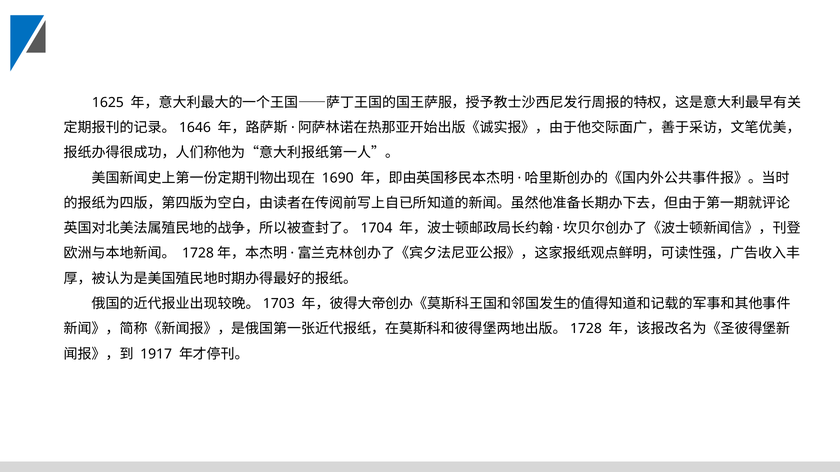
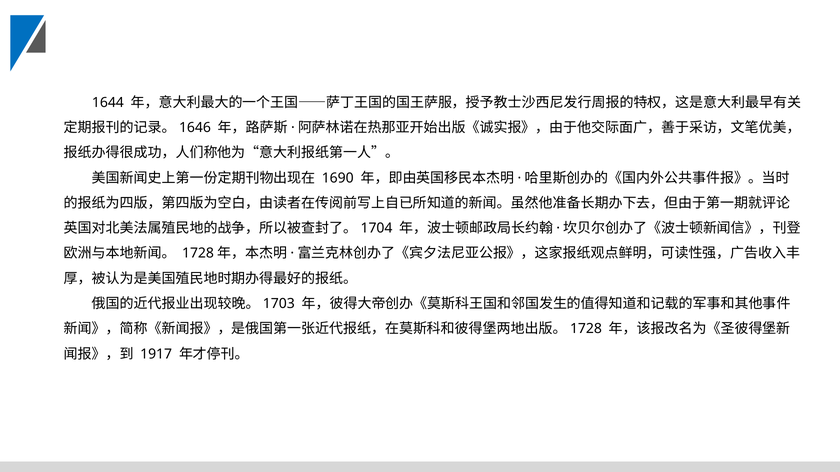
1625: 1625 -> 1644
